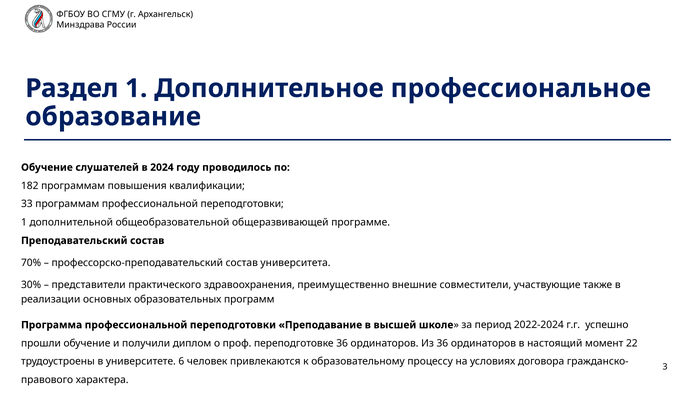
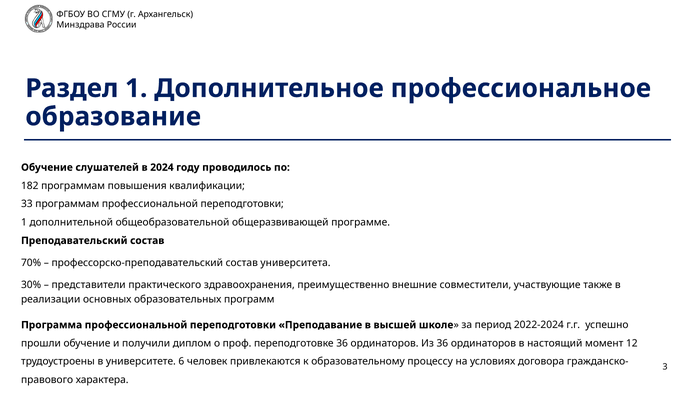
22: 22 -> 12
